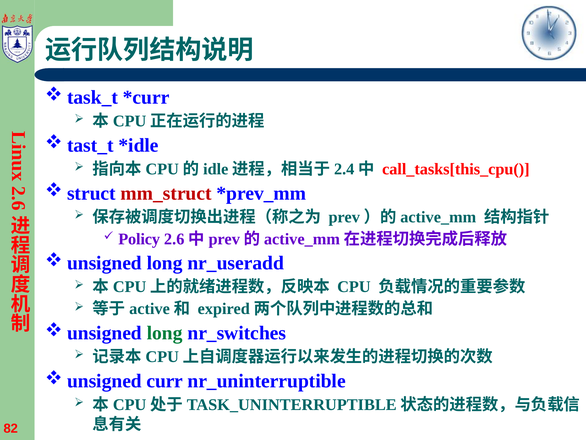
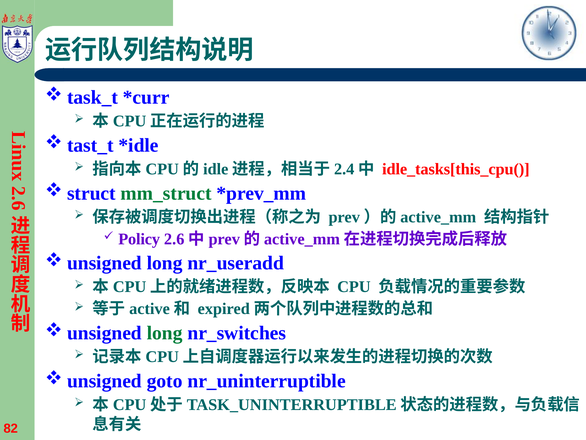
call_tasks[this_cpu(: call_tasks[this_cpu( -> idle_tasks[this_cpu(
mm_struct colour: red -> green
curr: curr -> goto
